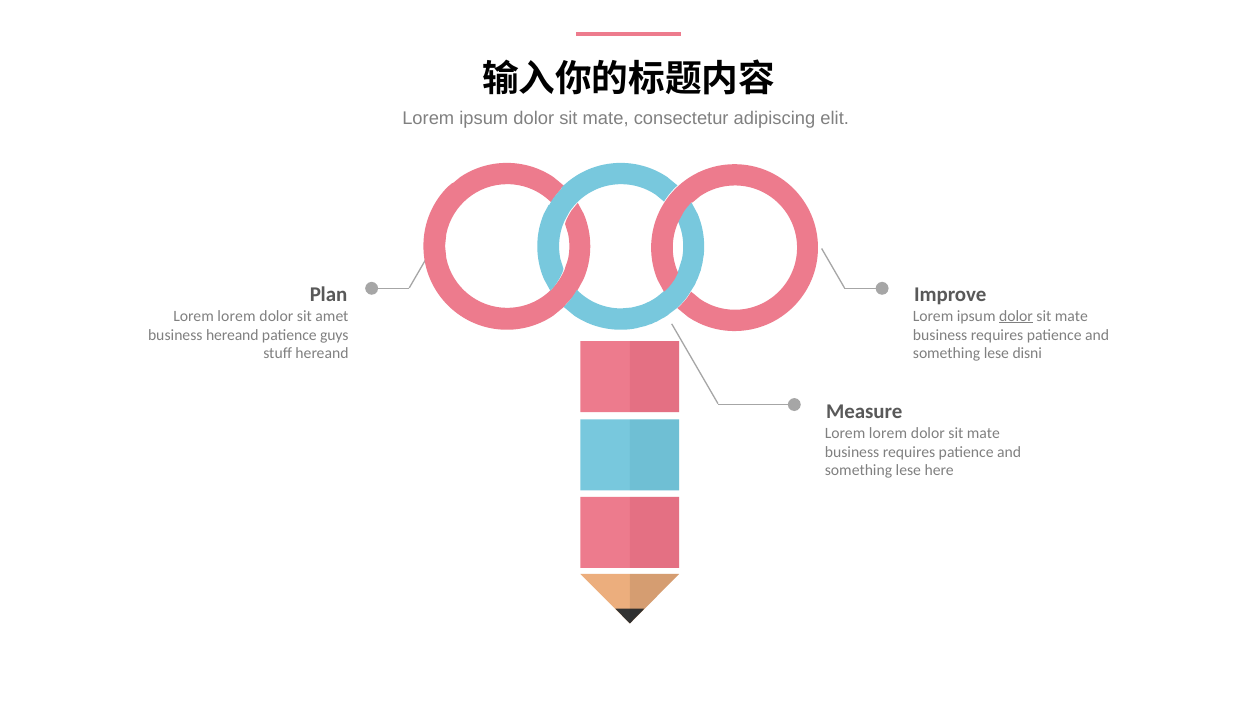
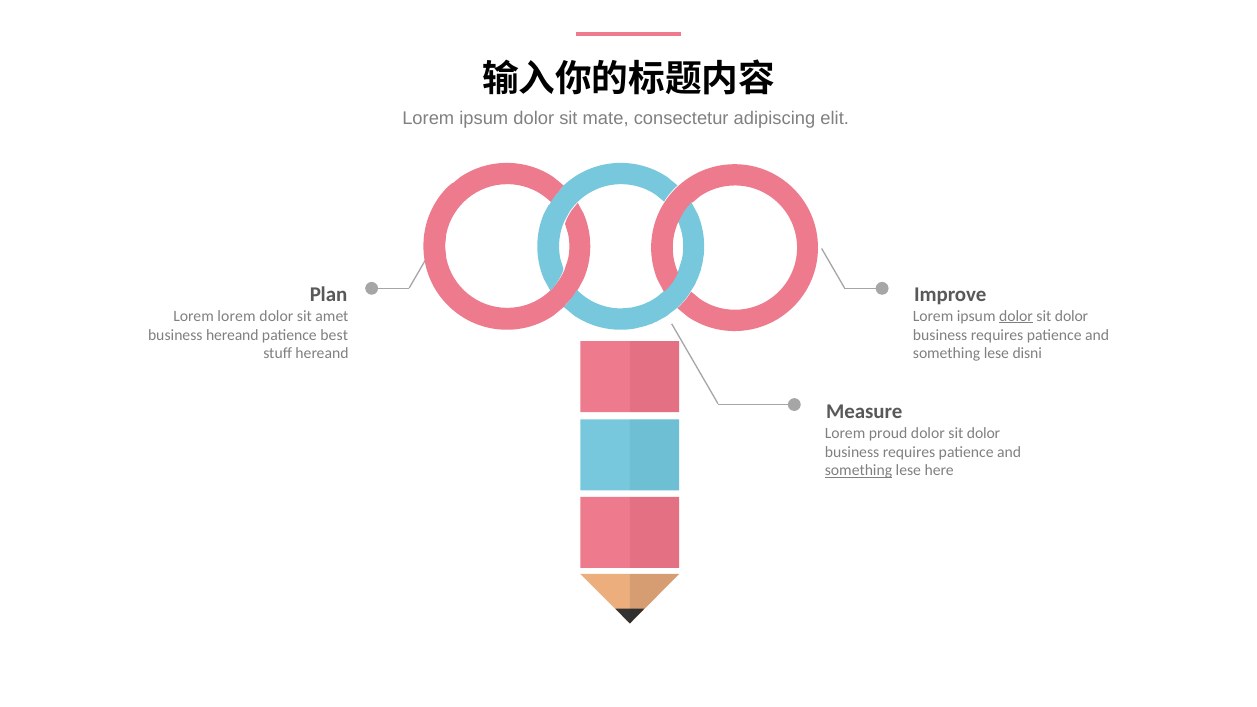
mate at (1071, 316): mate -> dolor
guys: guys -> best
lorem at (888, 433): lorem -> proud
mate at (983, 433): mate -> dolor
something at (859, 471) underline: none -> present
